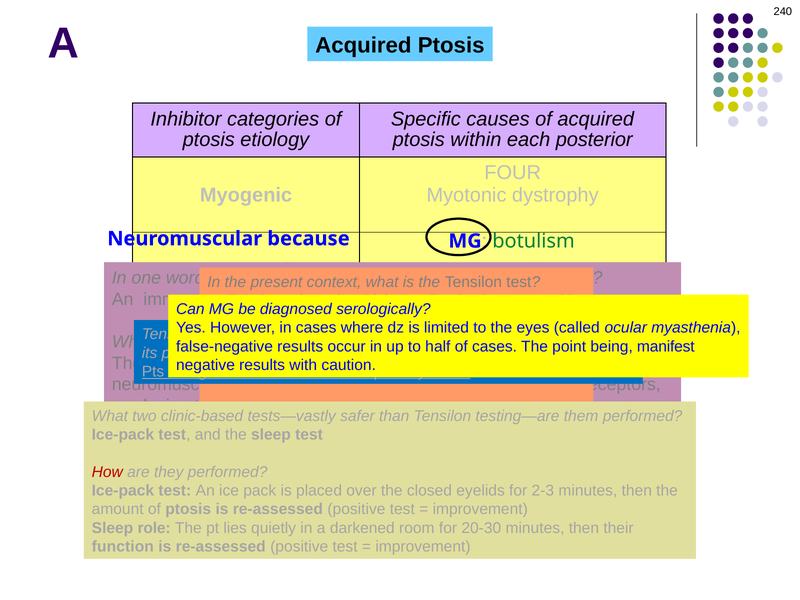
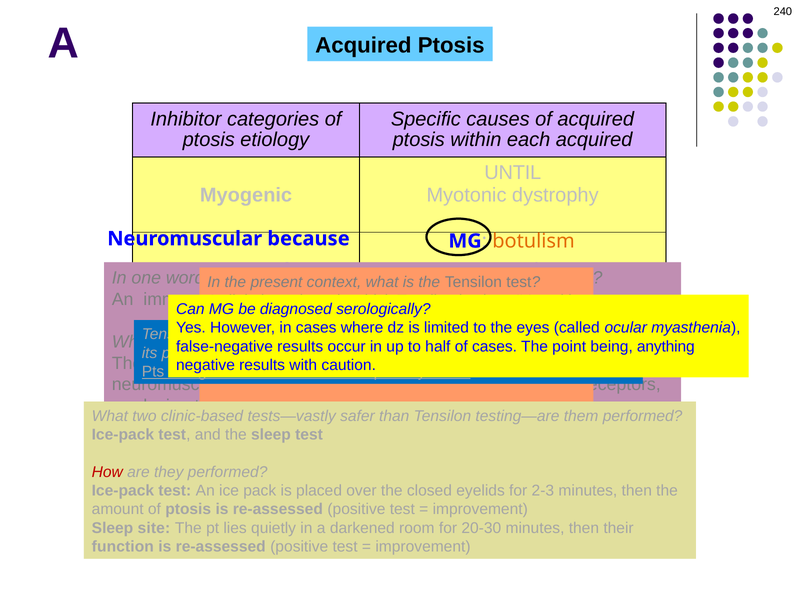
each posterior: posterior -> acquired
FOUR: FOUR -> UNTIL
botulism colour: green -> orange
manifest: manifest -> anything
role: role -> site
